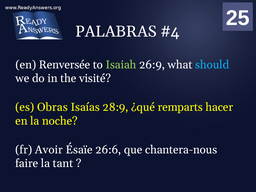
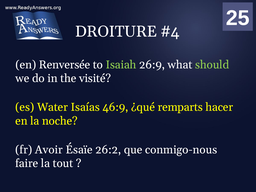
PALABRAS: PALABRAS -> DROITURE
should colour: light blue -> light green
Obras: Obras -> Water
28:9: 28:9 -> 46:9
26:6: 26:6 -> 26:2
chantera-nous: chantera-nous -> conmigo-nous
tant: tant -> tout
